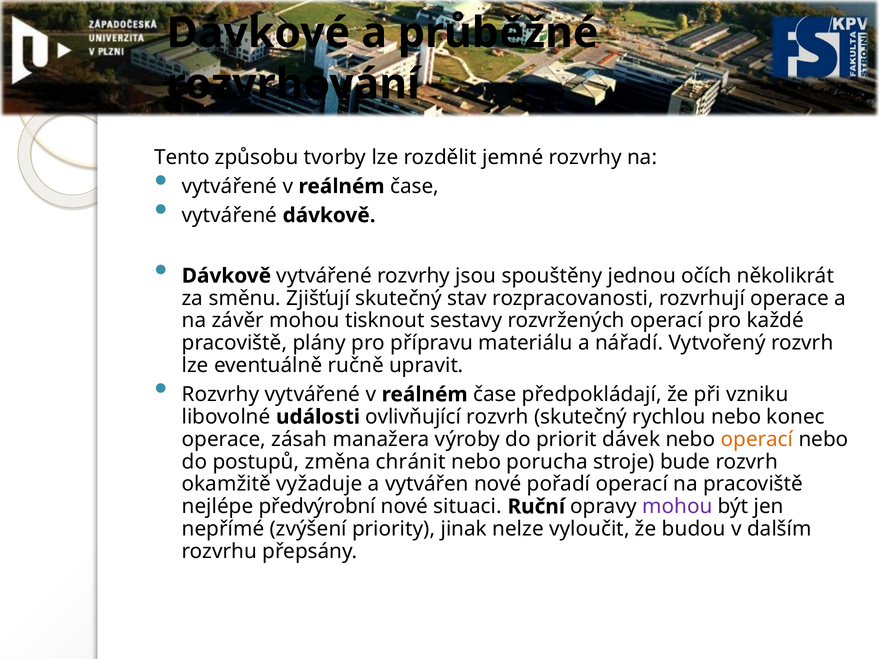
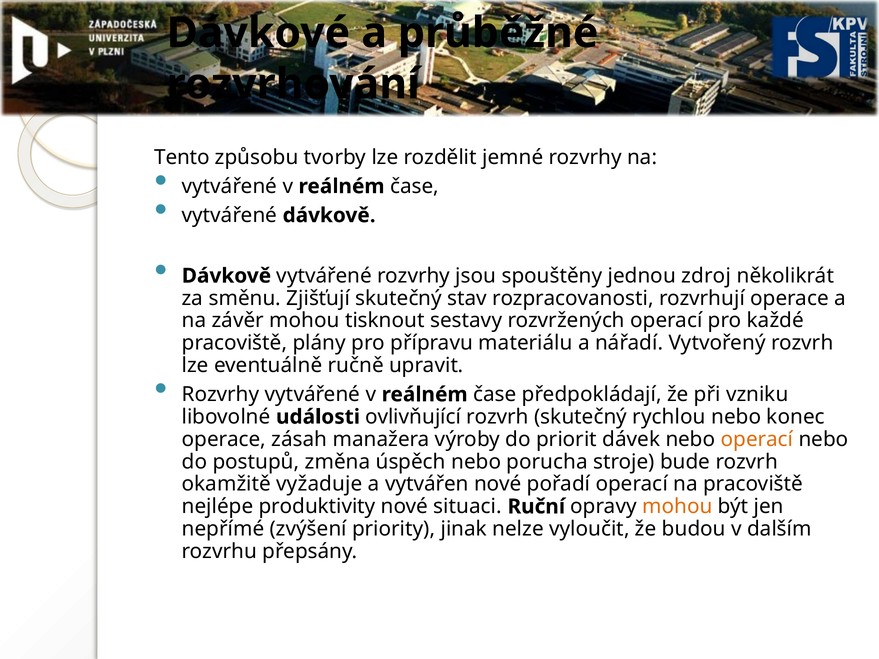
očích: očích -> zdroj
chránit: chránit -> úspěch
předvýrobní: předvýrobní -> produktivity
mohou at (677, 507) colour: purple -> orange
